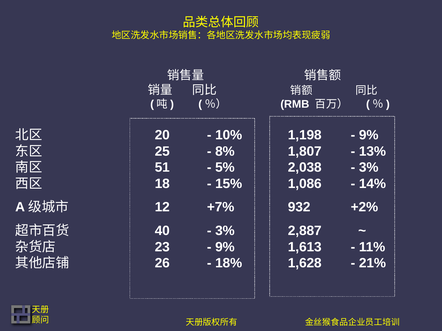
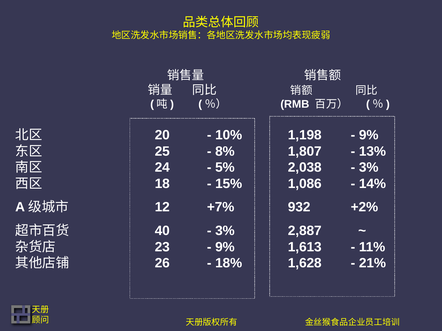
51: 51 -> 24
